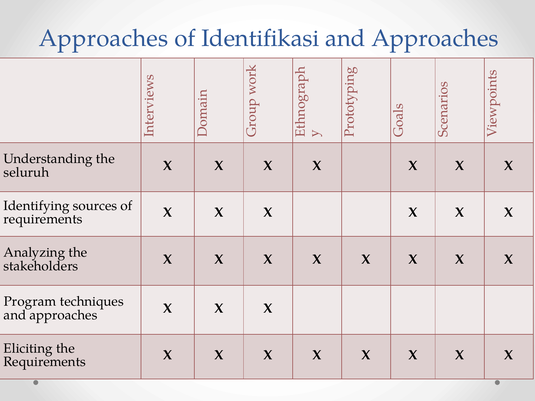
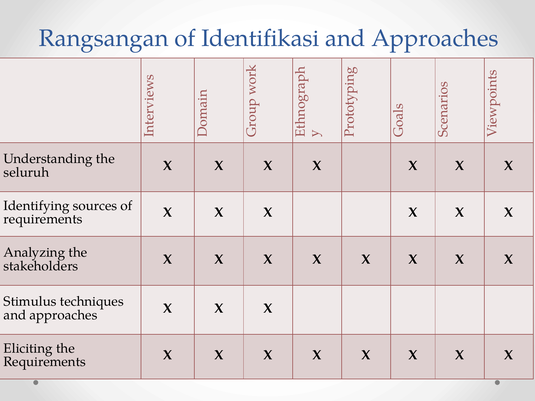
Approaches at (104, 38): Approaches -> Rangsangan
Program: Program -> Stimulus
